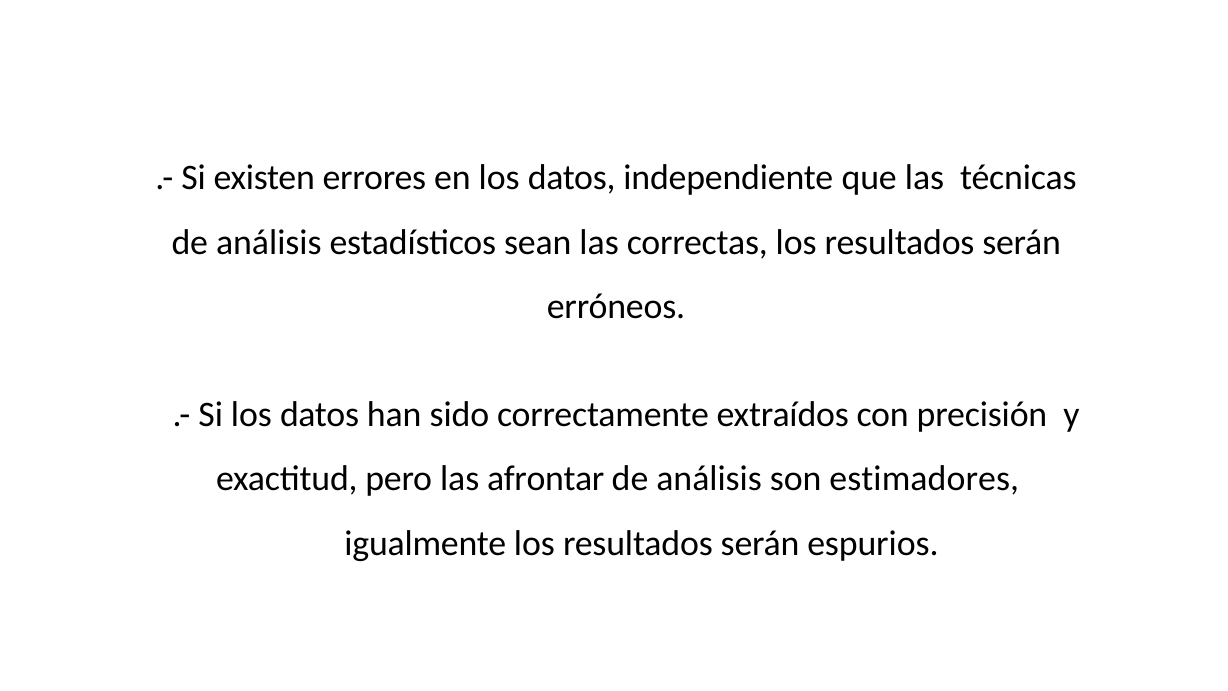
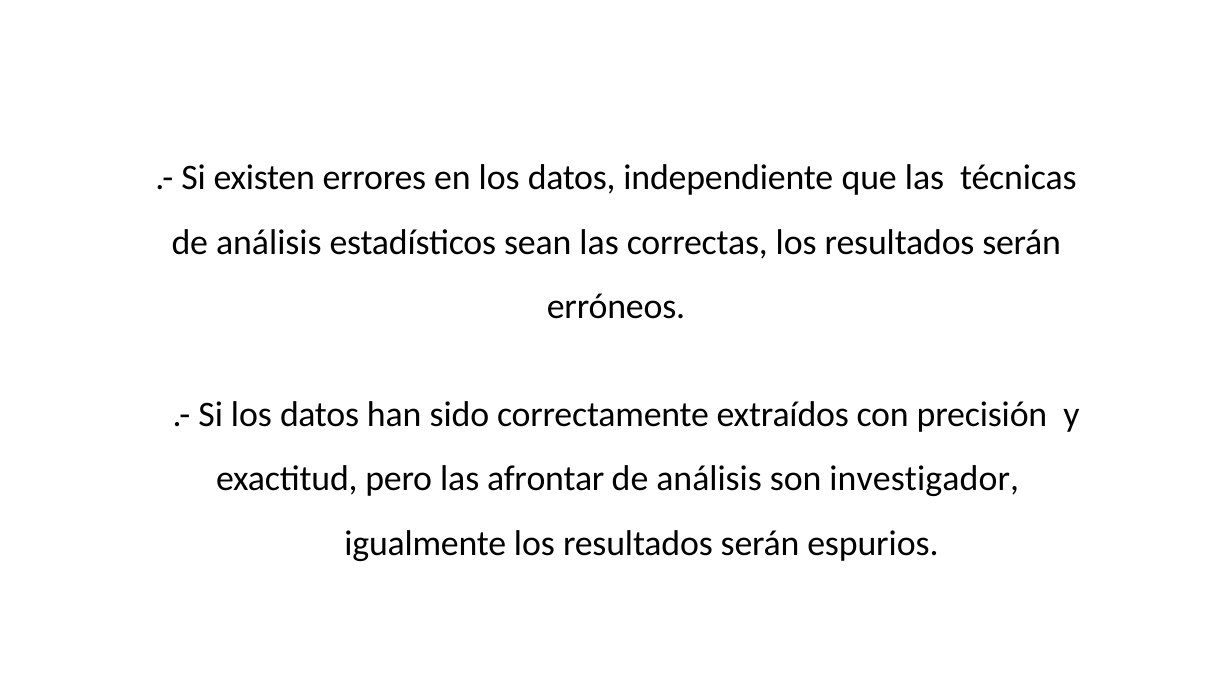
estimadores: estimadores -> investigador
